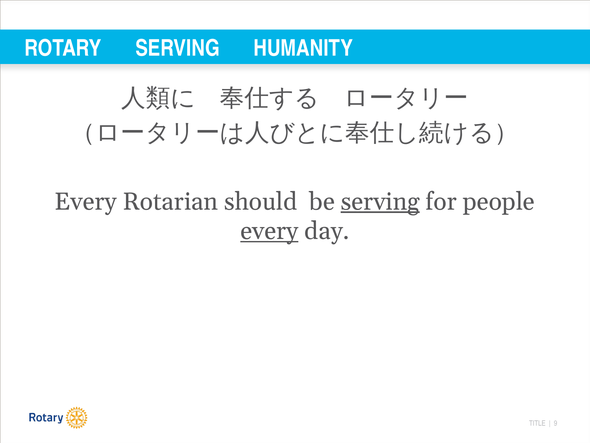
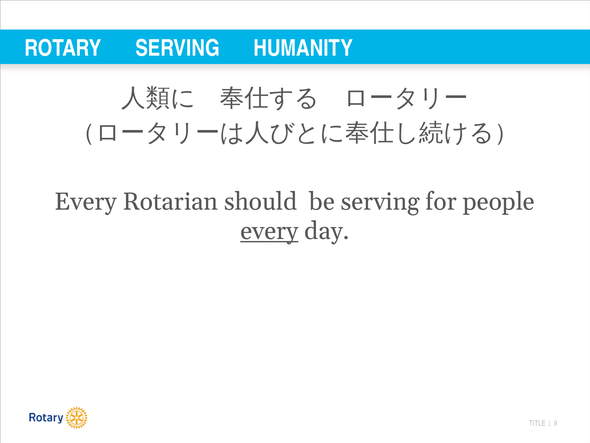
serving at (380, 201) underline: present -> none
